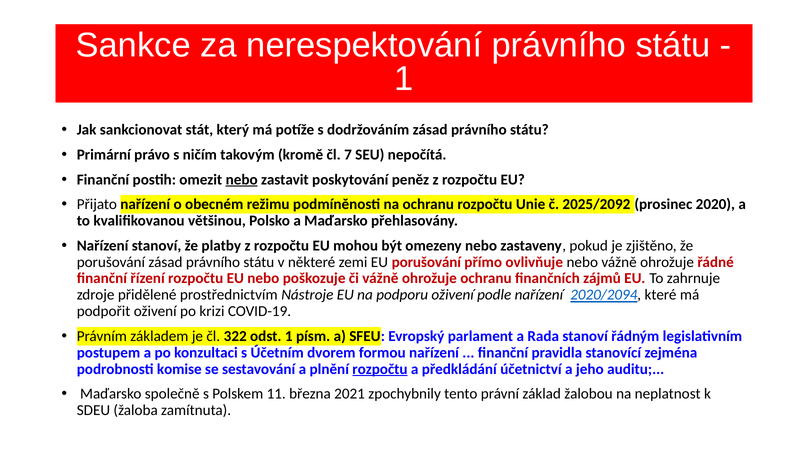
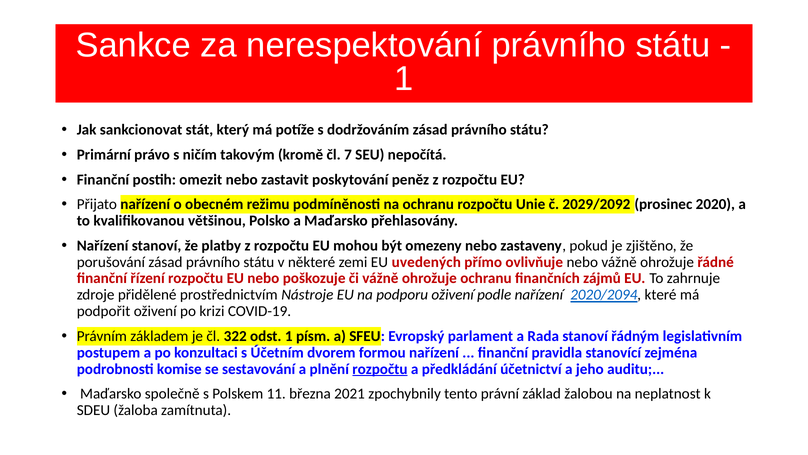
nebo at (242, 179) underline: present -> none
2025/2092: 2025/2092 -> 2029/2092
EU porušování: porušování -> uvedených
